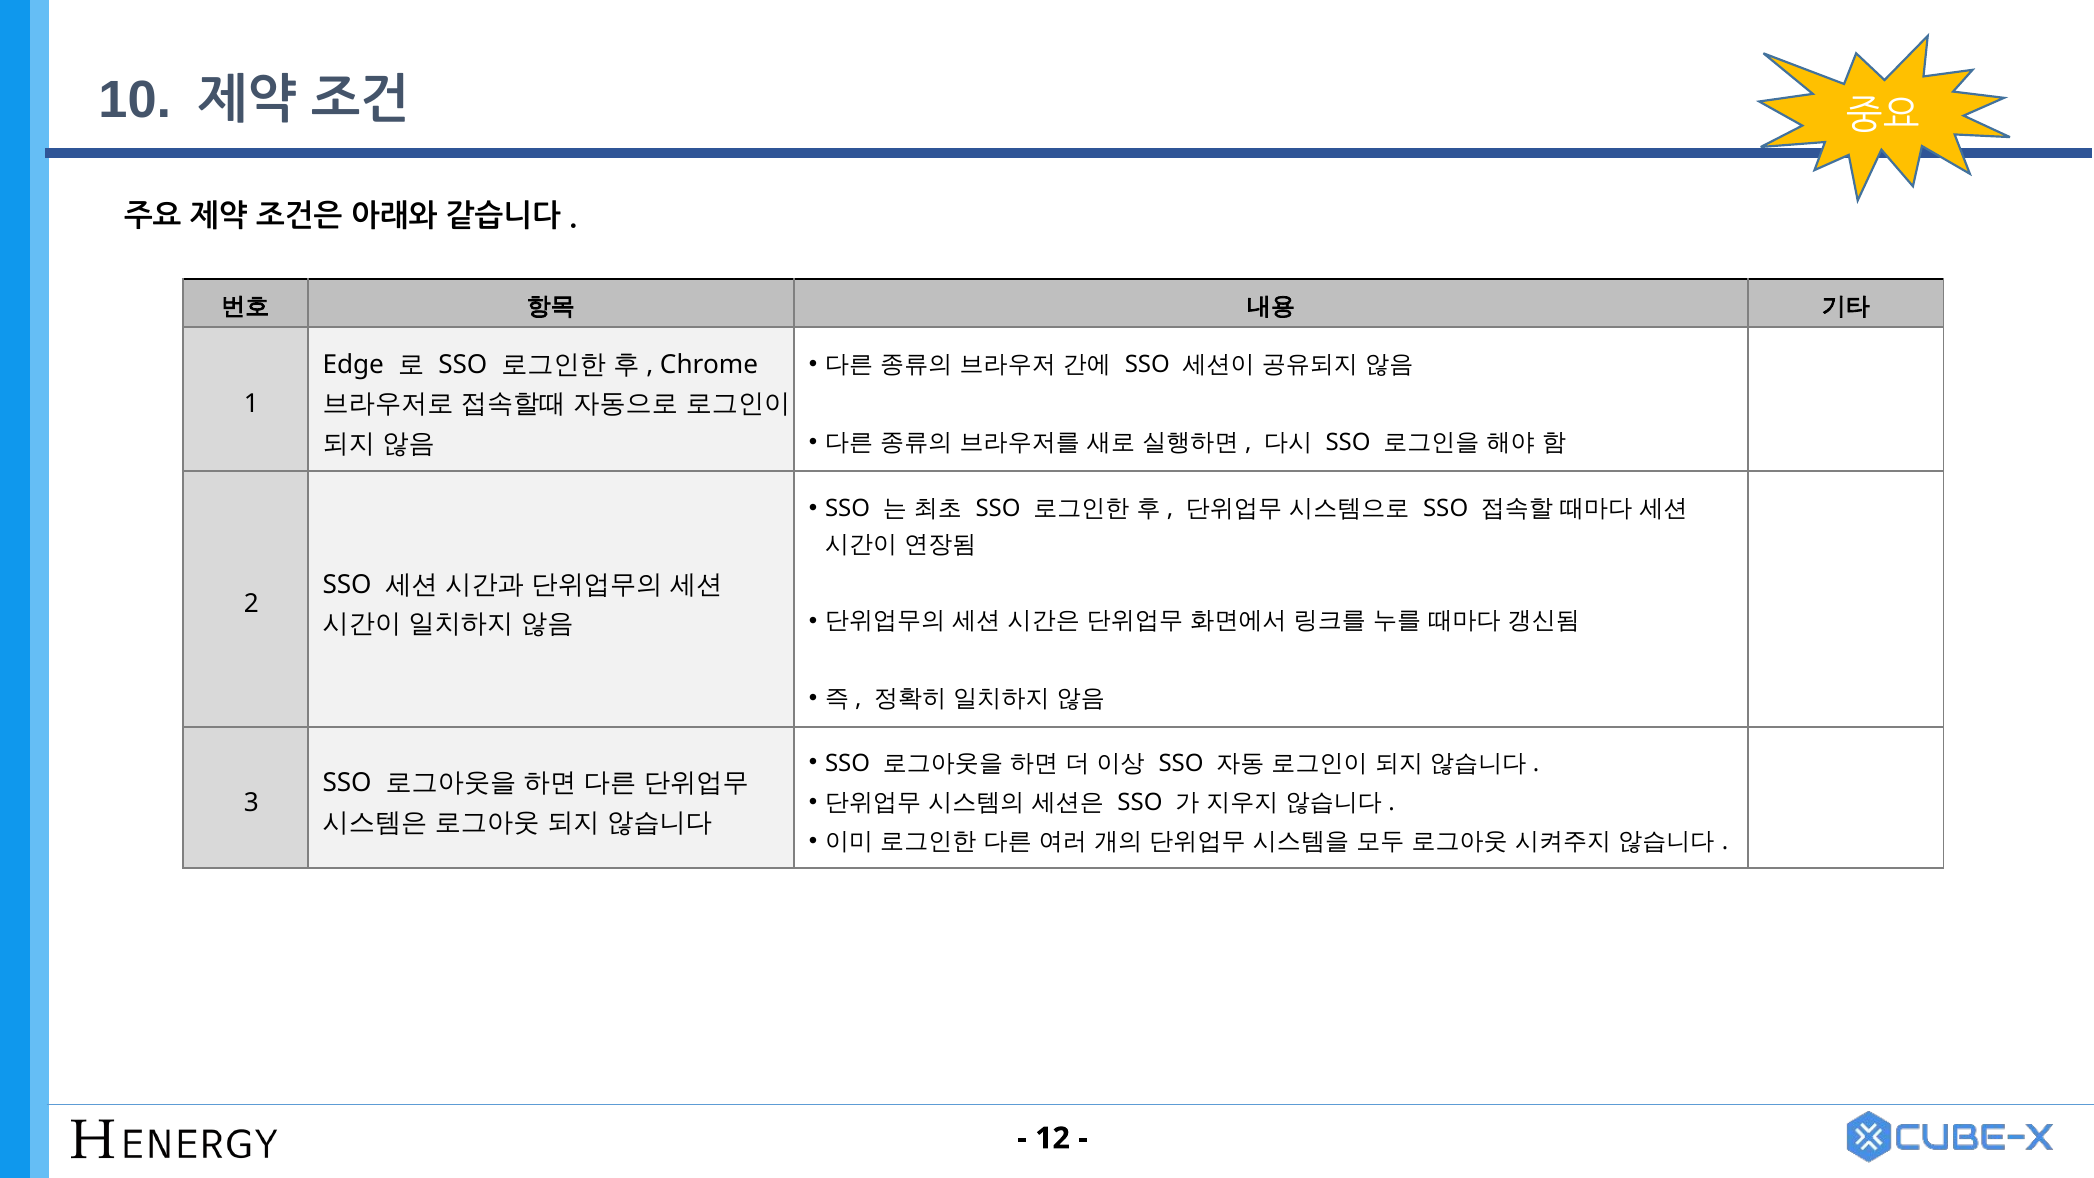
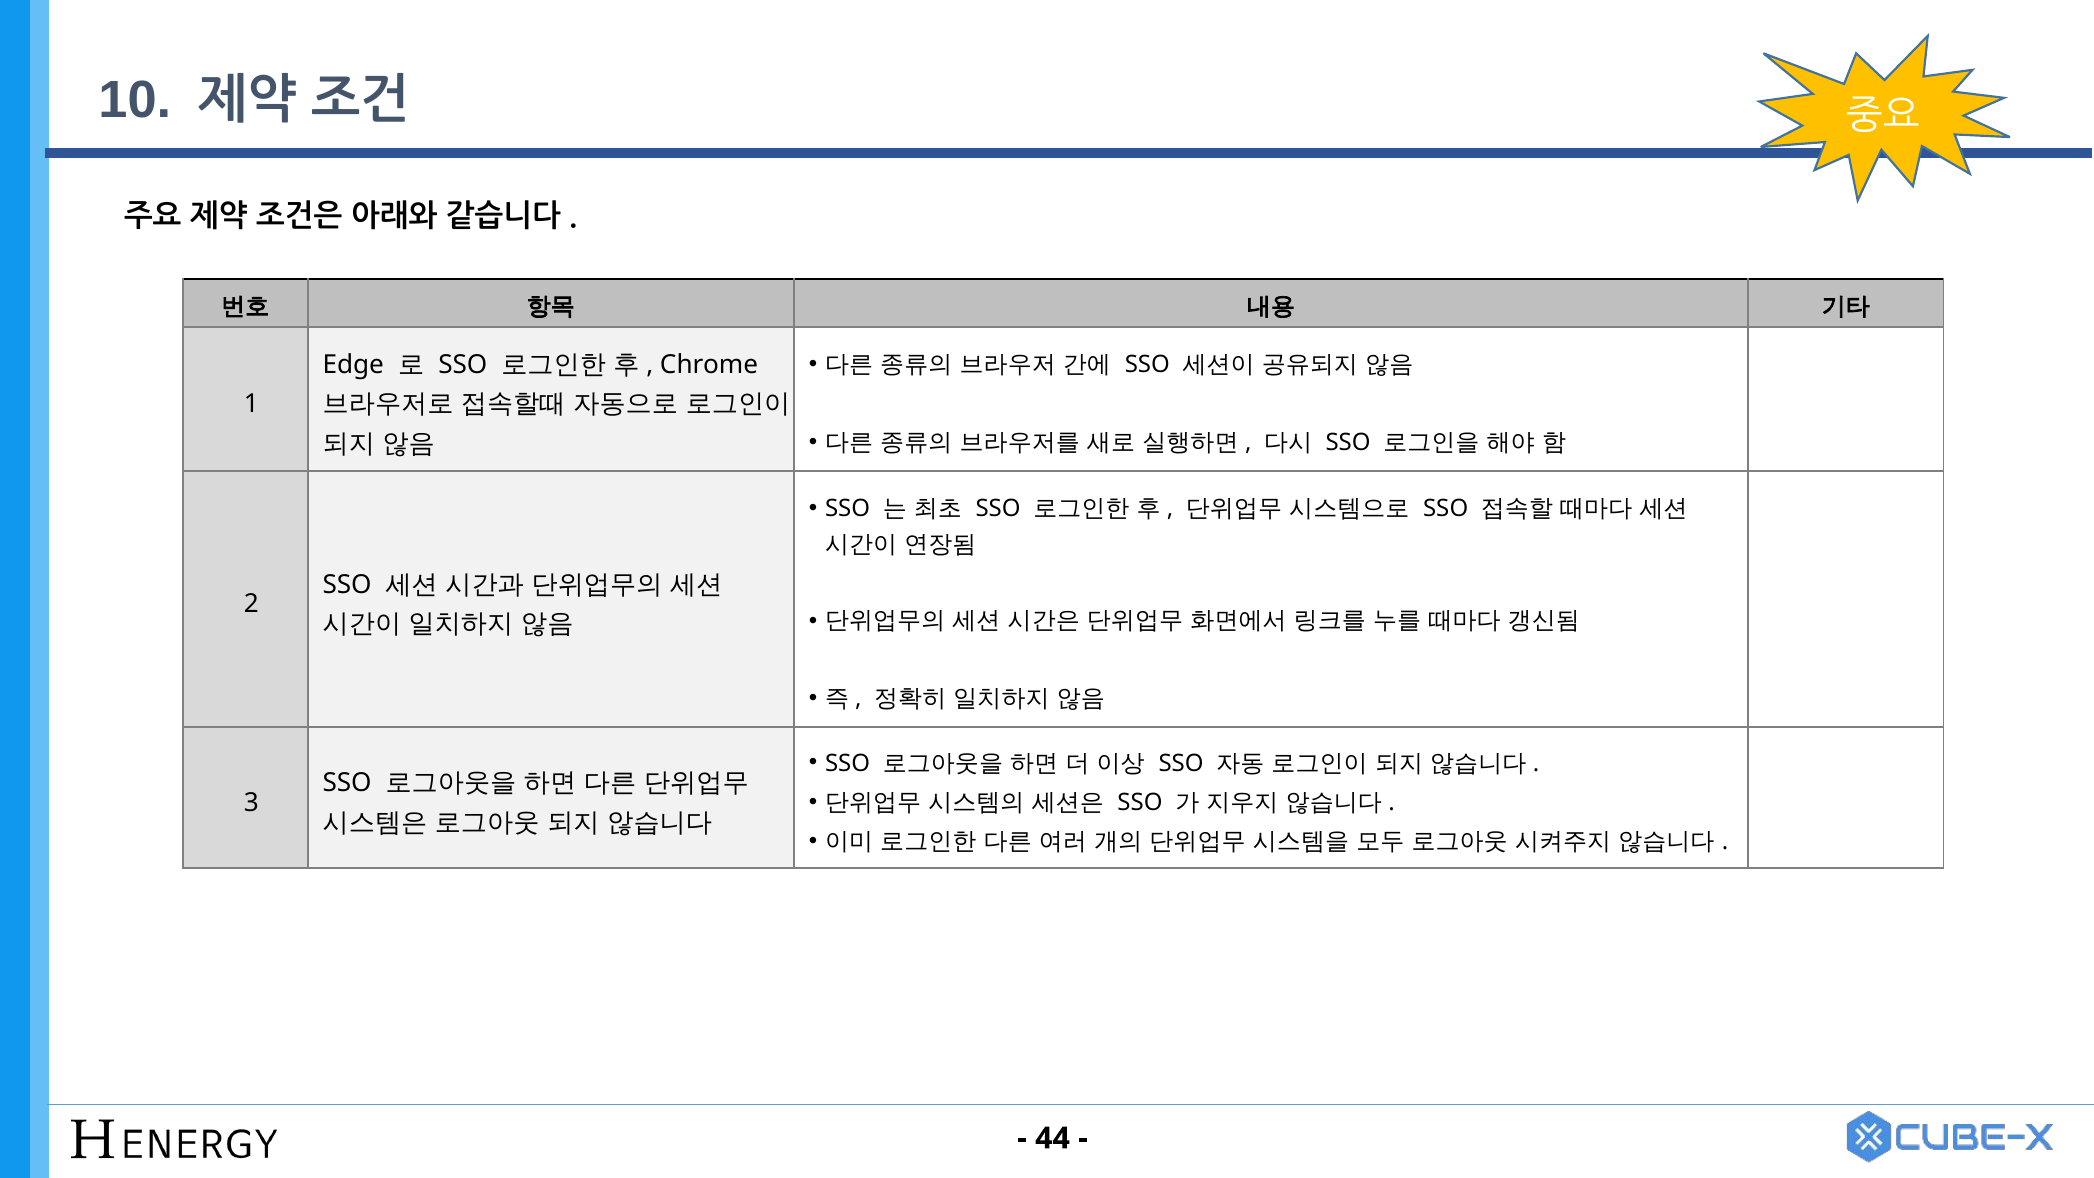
12: 12 -> 44
